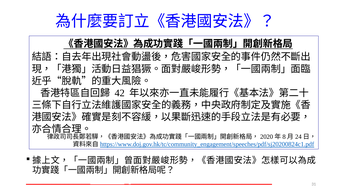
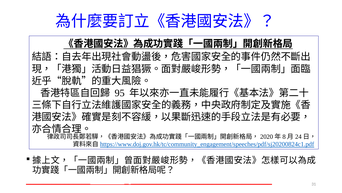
42: 42 -> 95
